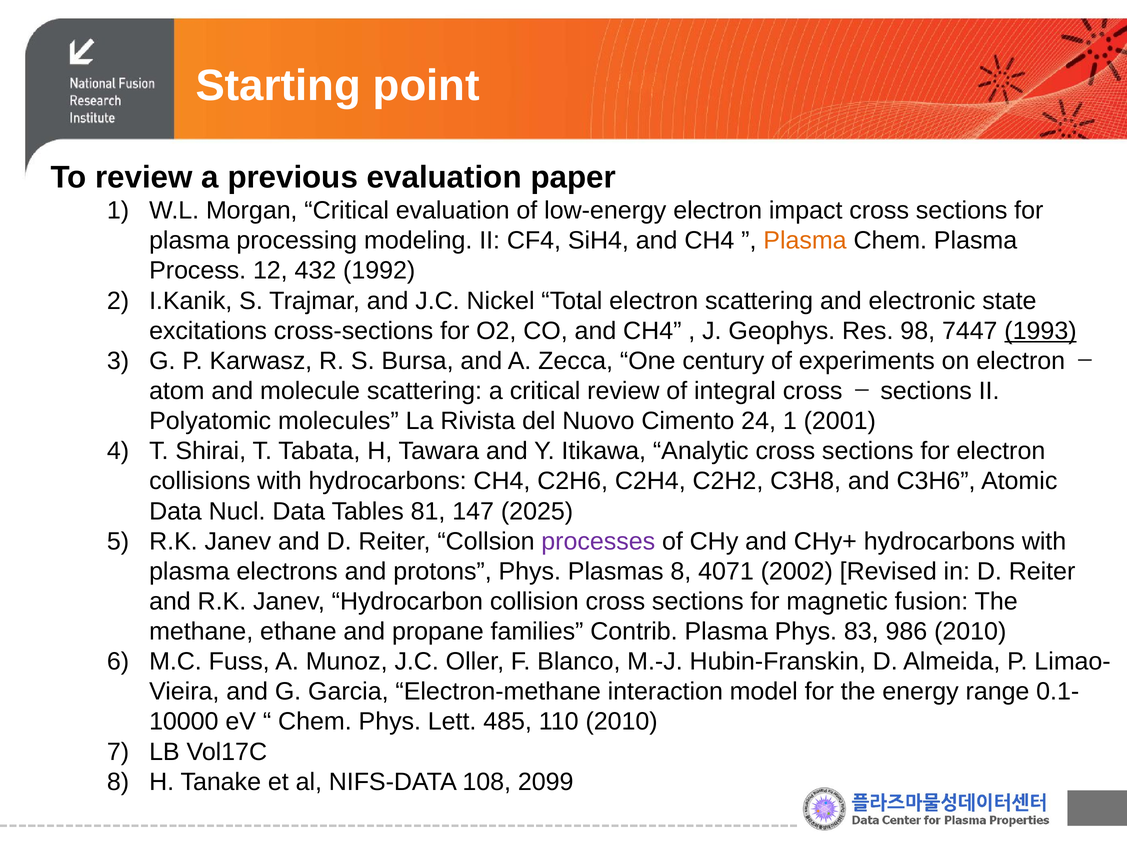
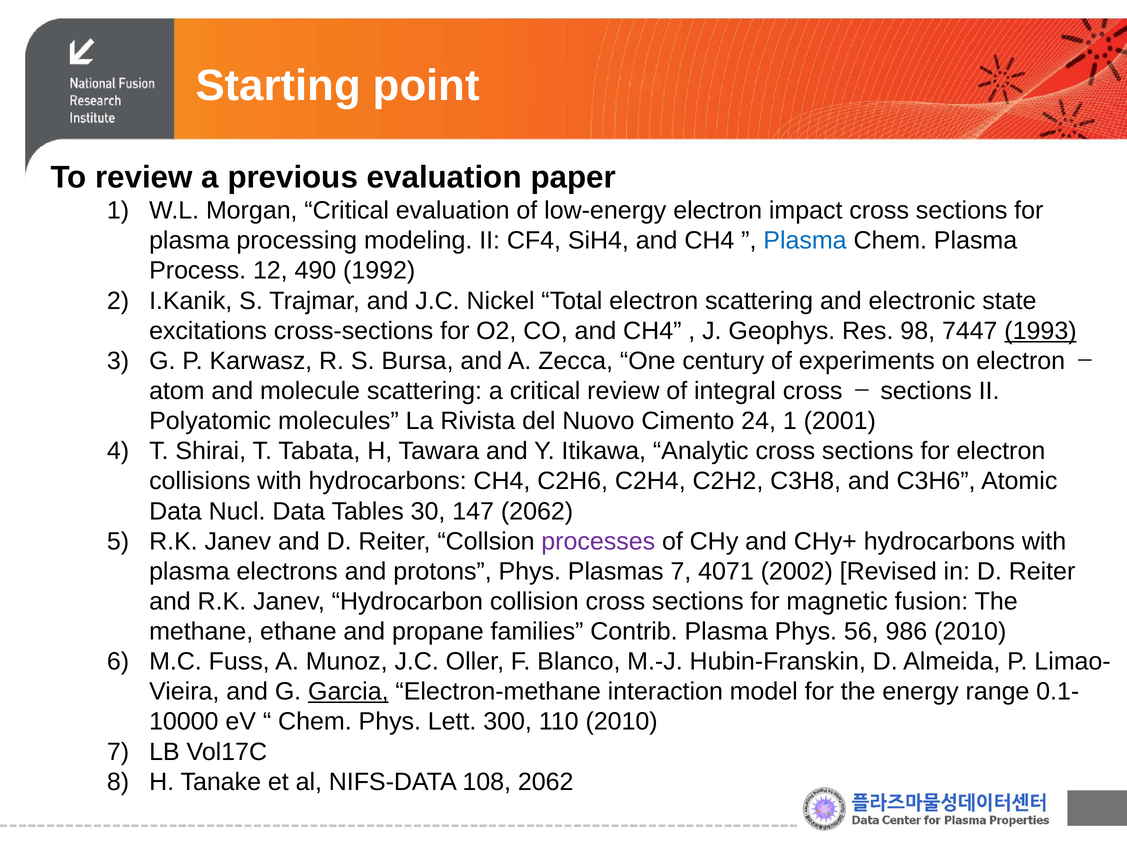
Plasma at (805, 240) colour: orange -> blue
432: 432 -> 490
81: 81 -> 30
147 2025: 2025 -> 2062
Plasmas 8: 8 -> 7
83: 83 -> 56
Garcia underline: none -> present
485: 485 -> 300
108 2099: 2099 -> 2062
